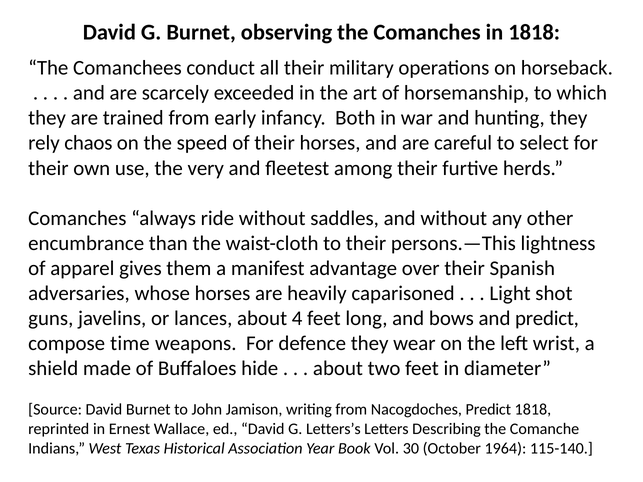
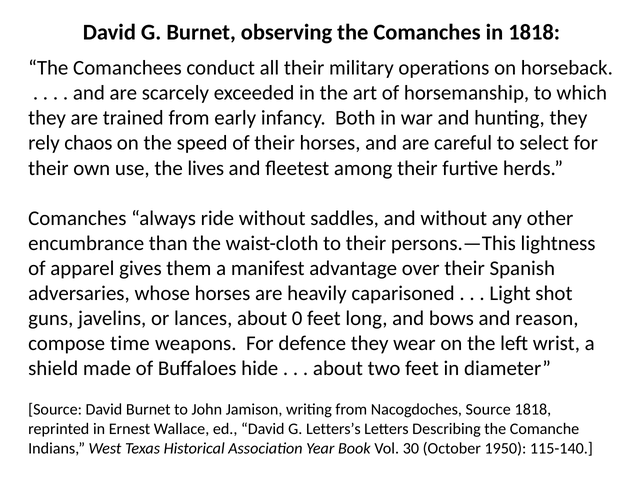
very: very -> lives
4: 4 -> 0
and predict: predict -> reason
Nacogdoches Predict: Predict -> Source
1964: 1964 -> 1950
